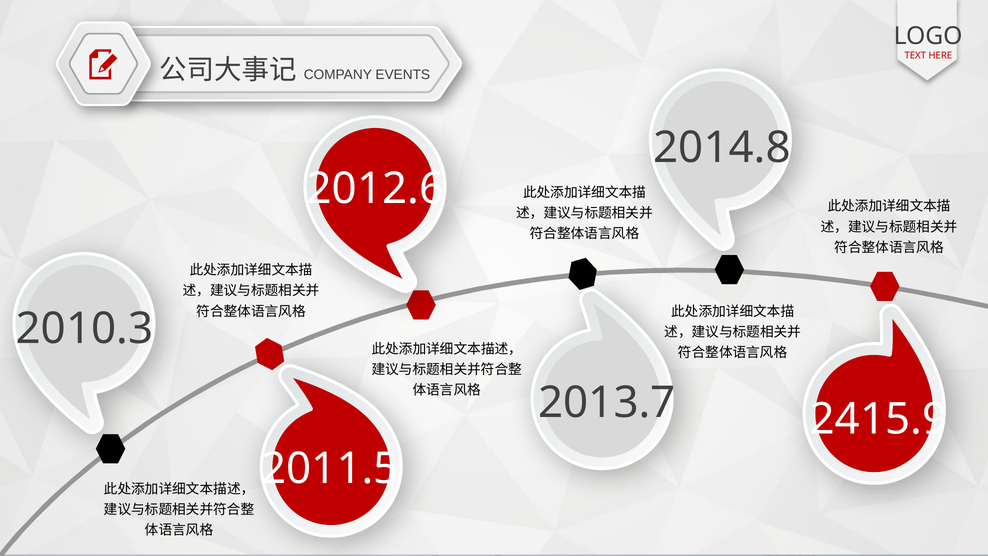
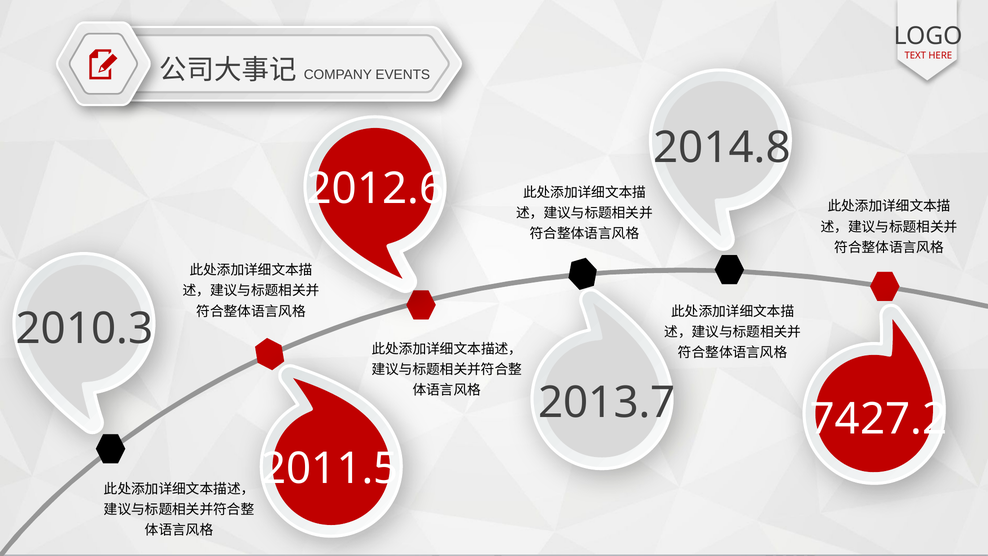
2415.9: 2415.9 -> 7427.2
